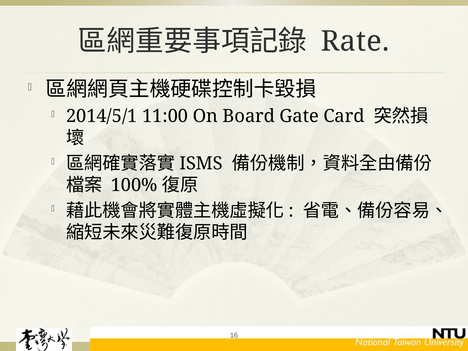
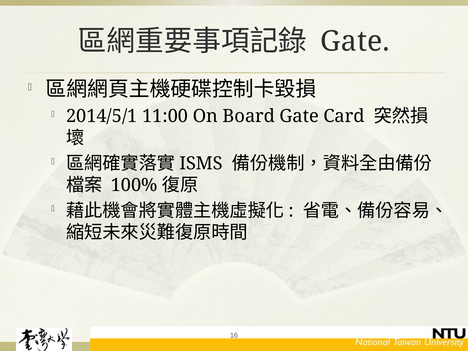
Rate at (355, 41): Rate -> Gate
